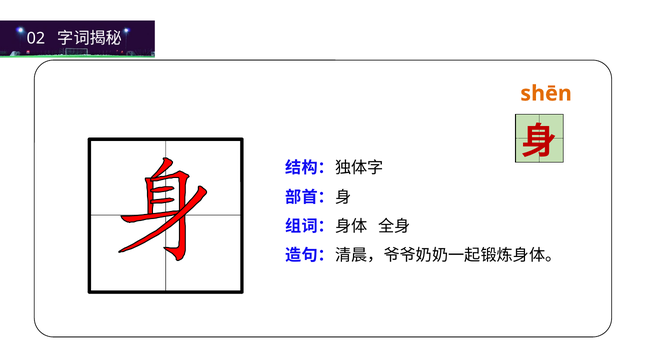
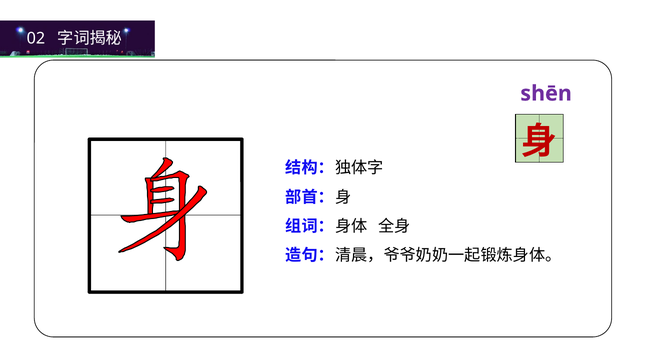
shēn colour: orange -> purple
